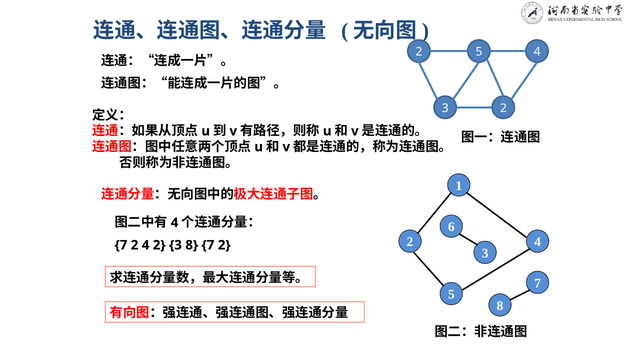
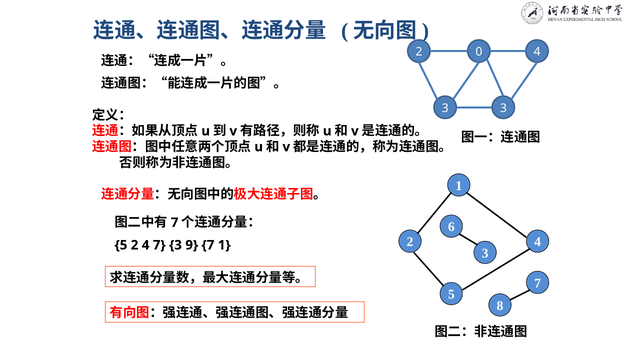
5 at (479, 52): 5 -> 0
3 2: 2 -> 3
4 at (175, 223): 4 -> 7
7 at (121, 245): 7 -> 5
4 2: 2 -> 7
3 8: 8 -> 9
2 at (224, 245): 2 -> 1
